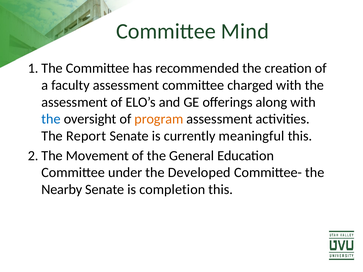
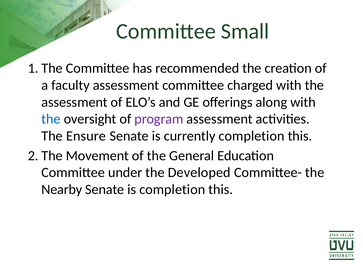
Mind: Mind -> Small
program colour: orange -> purple
Report: Report -> Ensure
currently meaningful: meaningful -> completion
